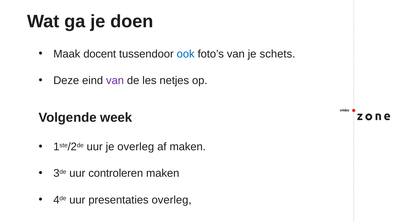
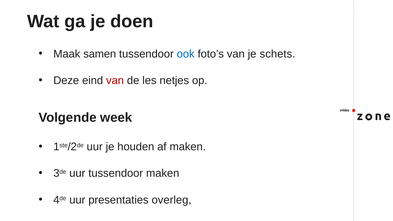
docent: docent -> samen
van at (115, 80) colour: purple -> red
je overleg: overleg -> houden
uur controleren: controleren -> tussendoor
